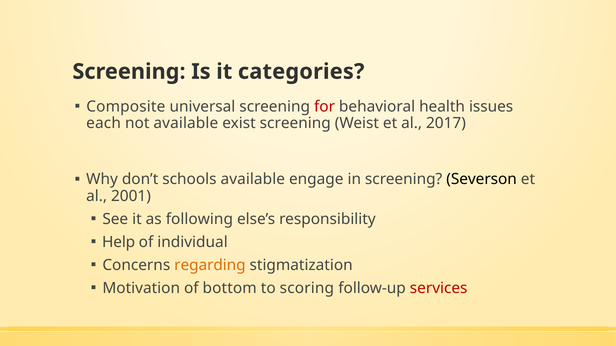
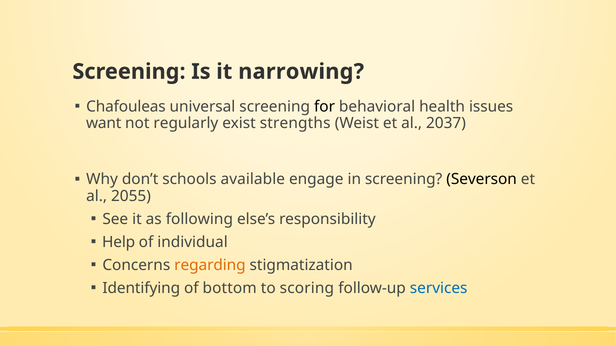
categories: categories -> narrowing
Composite: Composite -> Chafouleas
for colour: red -> black
each: each -> want
not available: available -> regularly
exist screening: screening -> strengths
2017: 2017 -> 2037
2001: 2001 -> 2055
Motivation: Motivation -> Identifying
services colour: red -> blue
